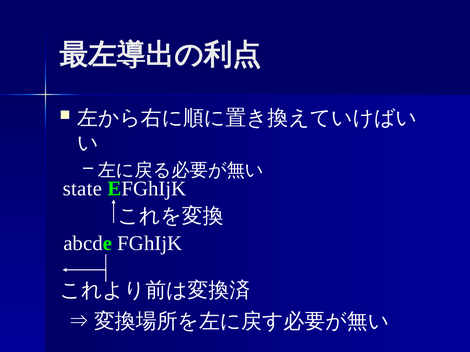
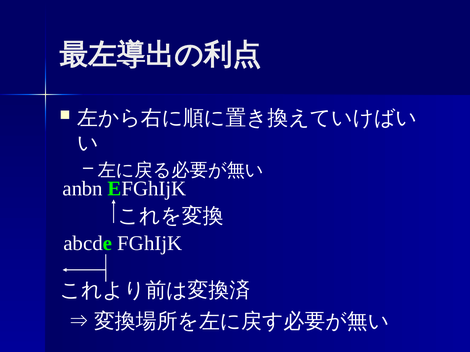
state: state -> anbn
